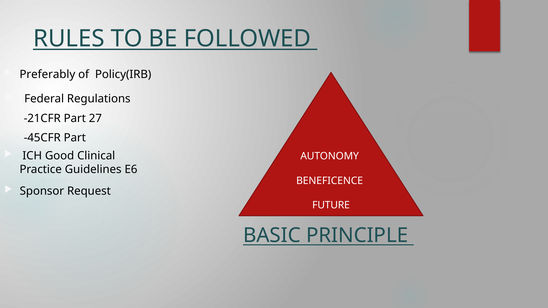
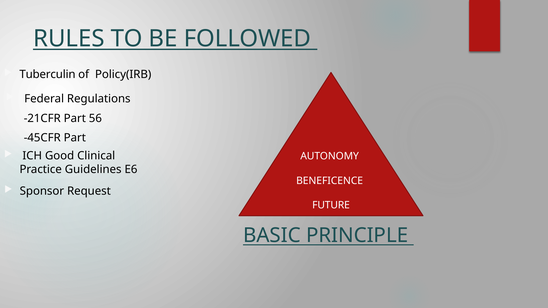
Preferably: Preferably -> Tuberculin
27: 27 -> 56
